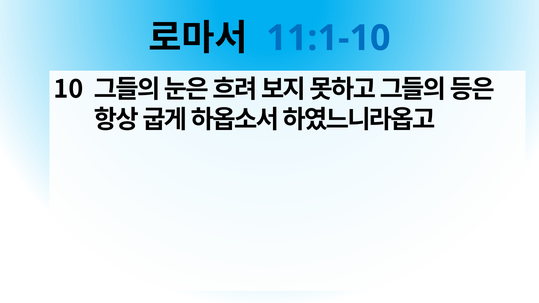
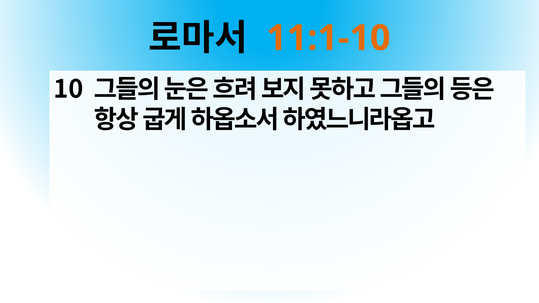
11:1-10 colour: blue -> orange
